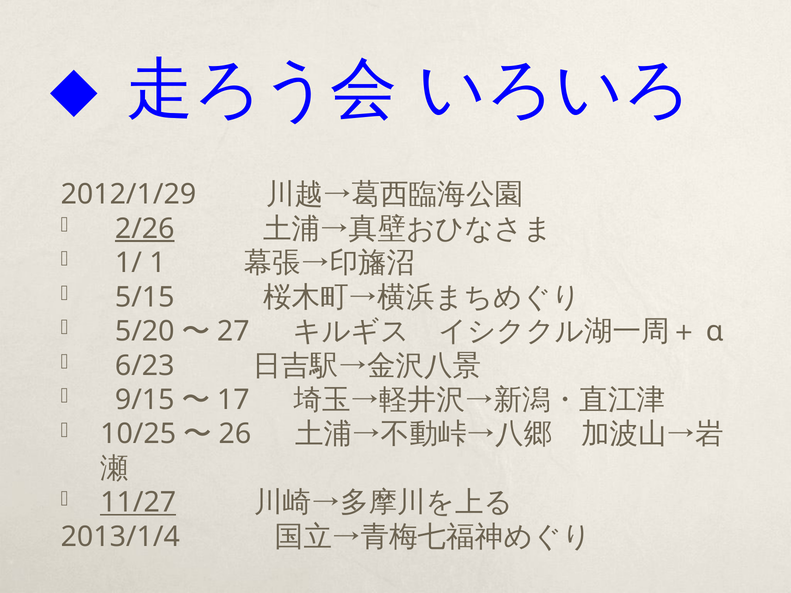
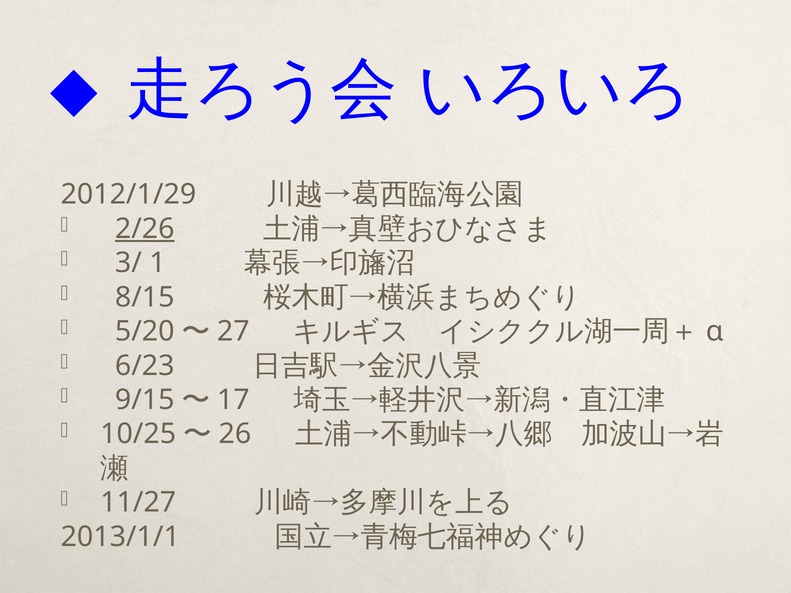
1/: 1/ -> 3/
5/15: 5/15 -> 8/15
11/27 underline: present -> none
2013/1/4: 2013/1/4 -> 2013/1/1
